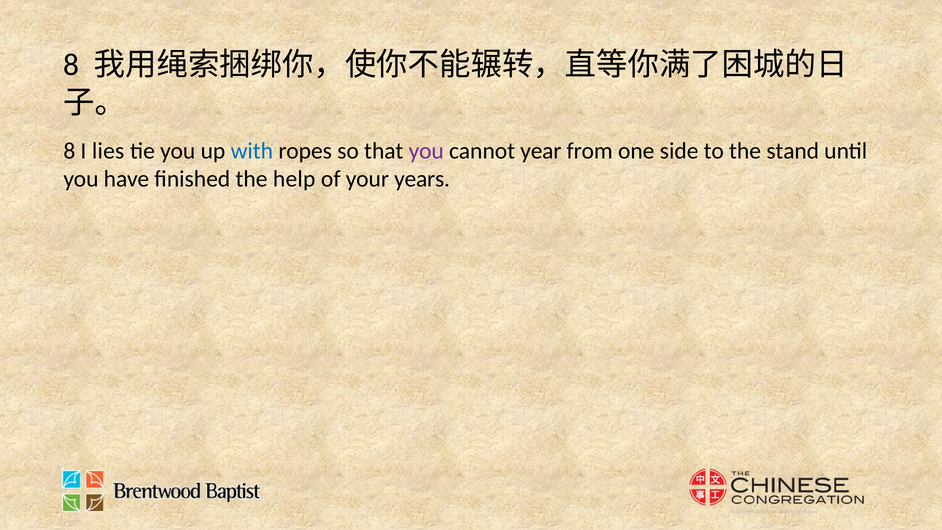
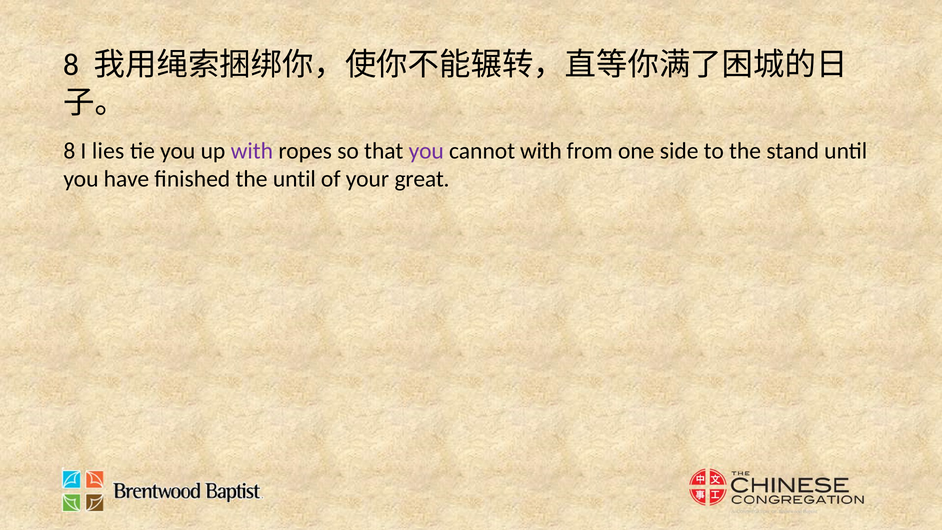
with at (252, 151) colour: blue -> purple
cannot year: year -> with
the help: help -> until
years: years -> great
